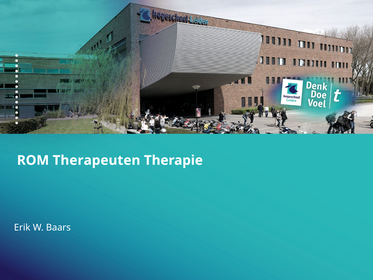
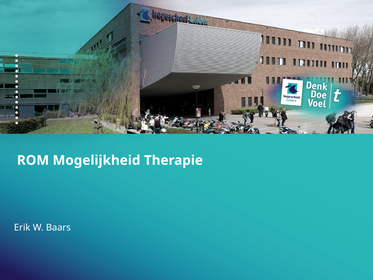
Therapeuten: Therapeuten -> Mogelijkheid
